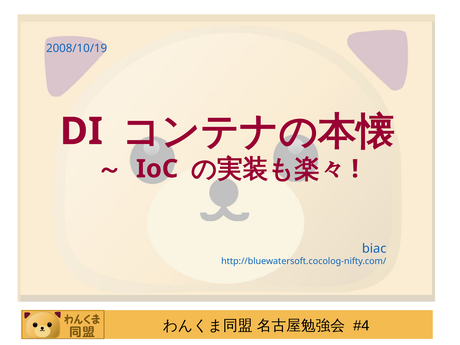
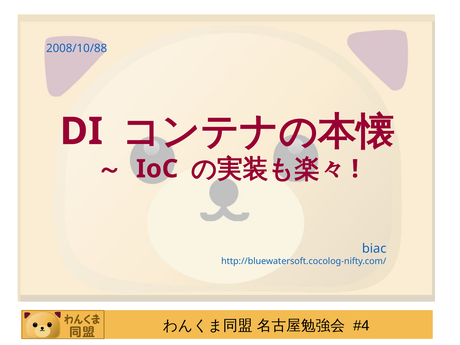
2008/10/19: 2008/10/19 -> 2008/10/88
